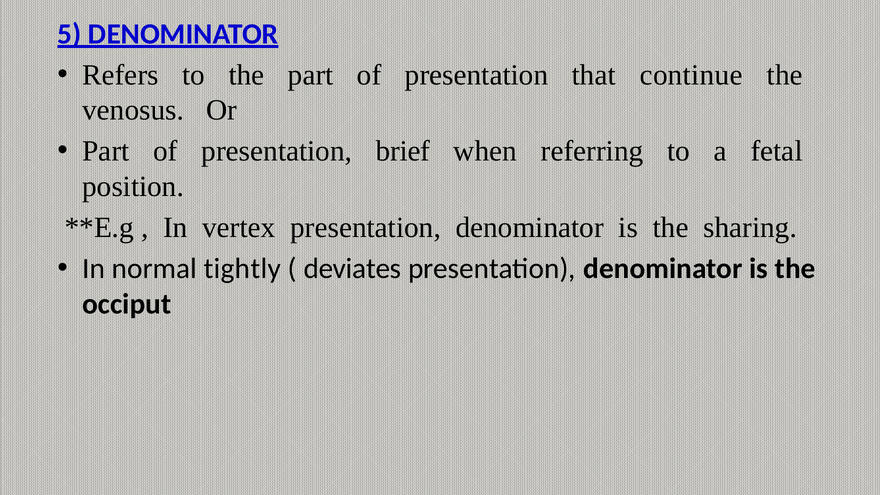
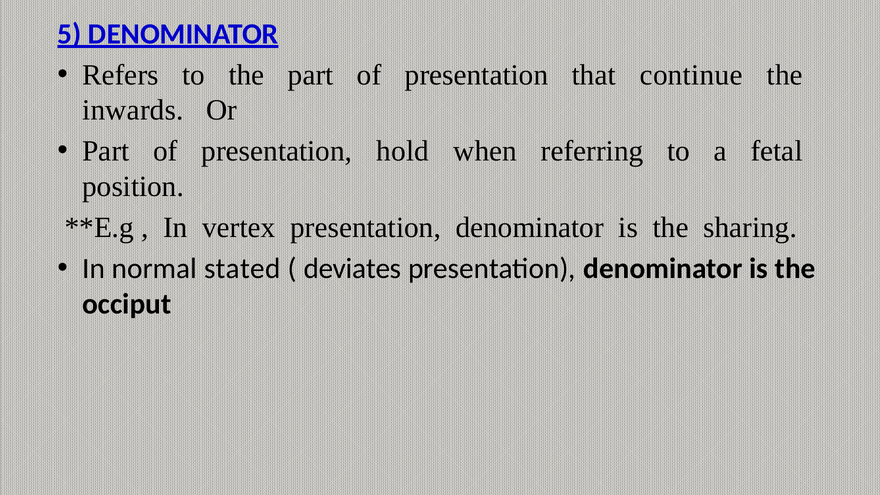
venosus: venosus -> inwards
brief: brief -> hold
tightly: tightly -> stated
